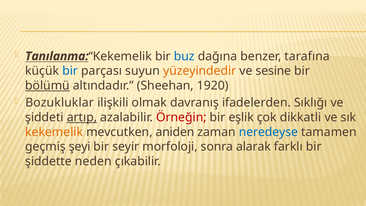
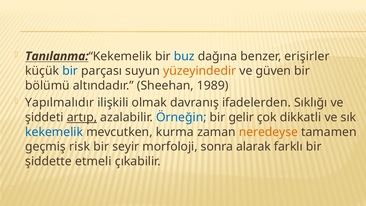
tarafına: tarafına -> erişirler
sesine: sesine -> güven
bölümü underline: present -> none
1920: 1920 -> 1989
Bozukluklar: Bozukluklar -> Yapılmalıdır
Örneğin colour: red -> blue
eşlik: eşlik -> gelir
kekemelik at (54, 132) colour: orange -> blue
aniden: aniden -> kurma
neredeyse colour: blue -> orange
şeyi: şeyi -> risk
neden: neden -> etmeli
